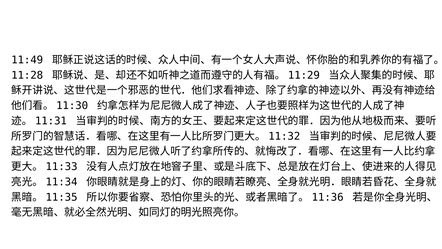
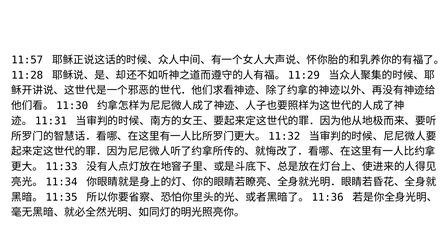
11:49: 11:49 -> 11:57
